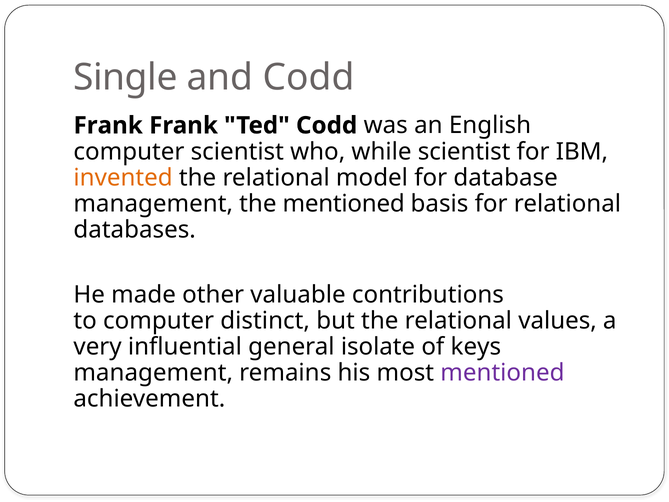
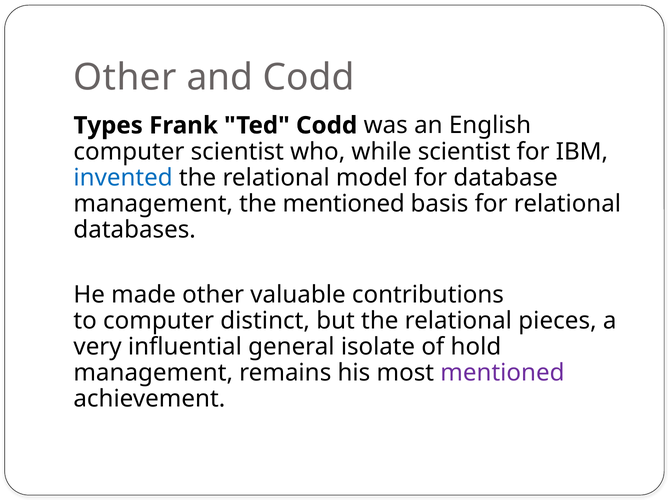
Single at (125, 77): Single -> Other
Frank at (108, 125): Frank -> Types
invented colour: orange -> blue
values: values -> pieces
keys: keys -> hold
